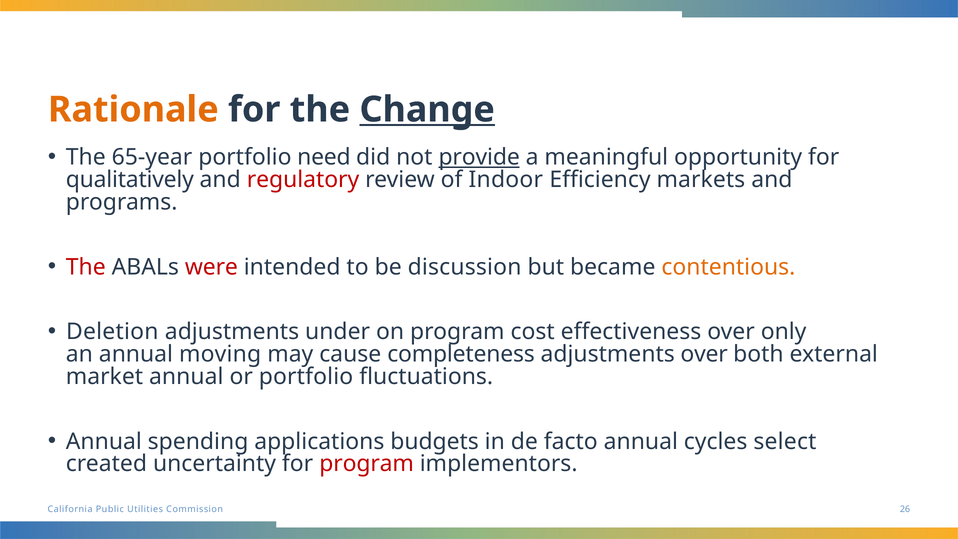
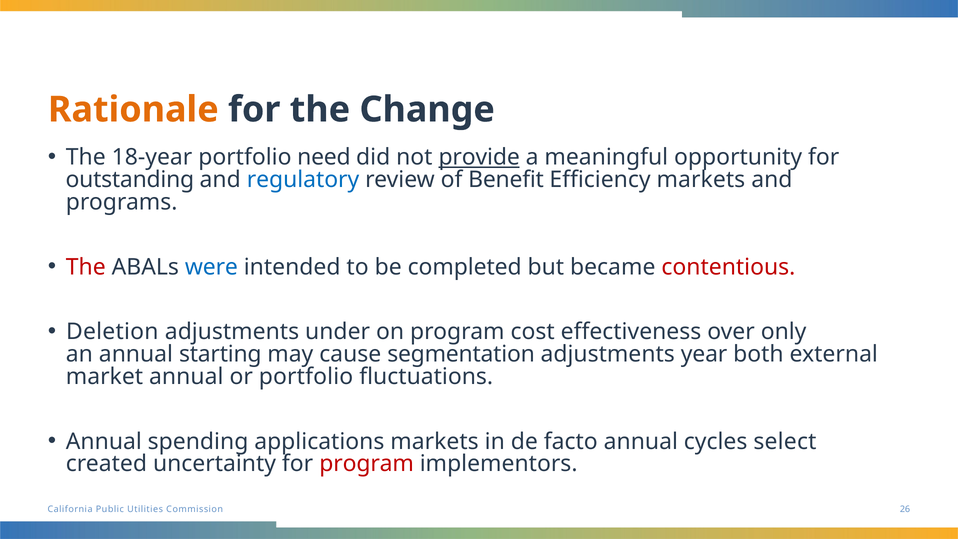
Change underline: present -> none
65-year: 65-year -> 18-year
qualitatively: qualitatively -> outstanding
regulatory colour: red -> blue
Indoor: Indoor -> Benefit
were colour: red -> blue
discussion: discussion -> completed
contentious colour: orange -> red
moving: moving -> starting
completeness: completeness -> segmentation
adjustments over: over -> year
applications budgets: budgets -> markets
